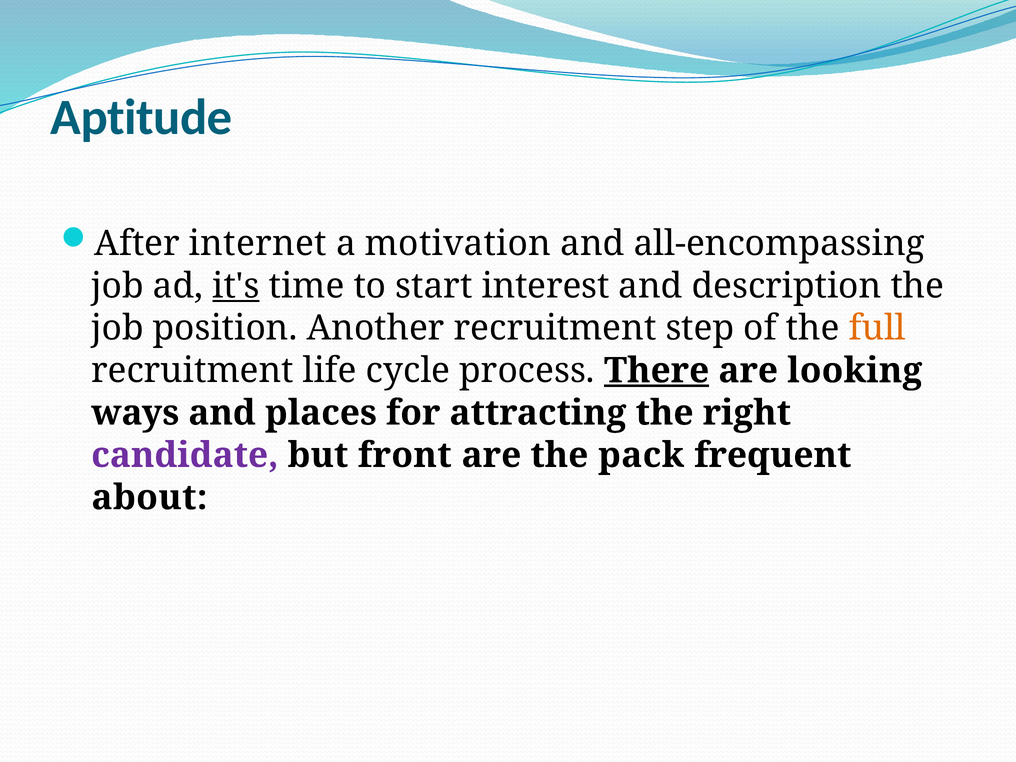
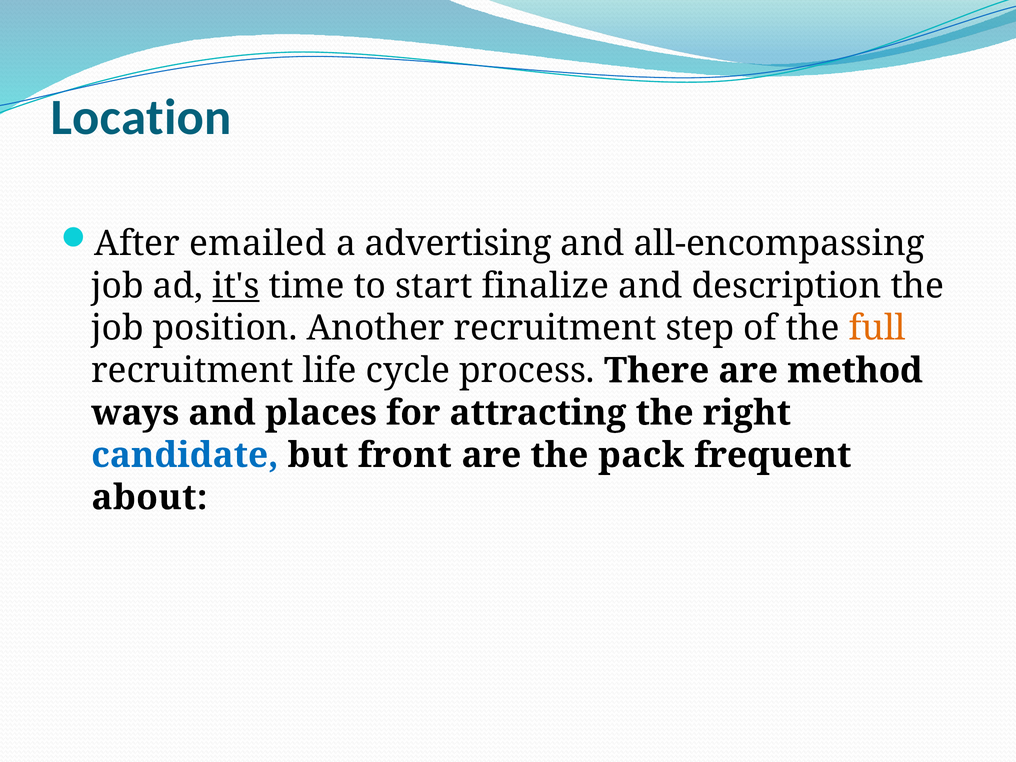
Aptitude: Aptitude -> Location
internet: internet -> emailed
motivation: motivation -> advertising
interest: interest -> finalize
There underline: present -> none
looking: looking -> method
candidate colour: purple -> blue
